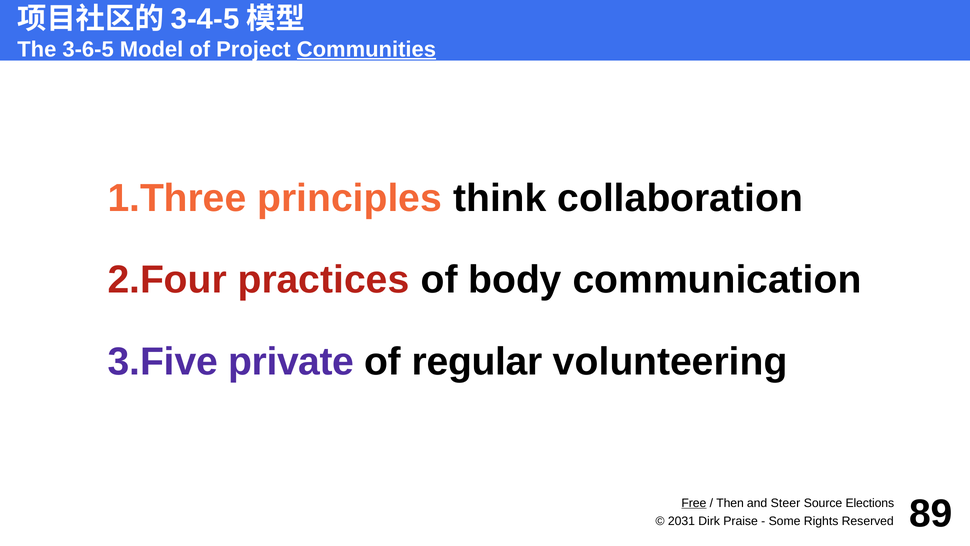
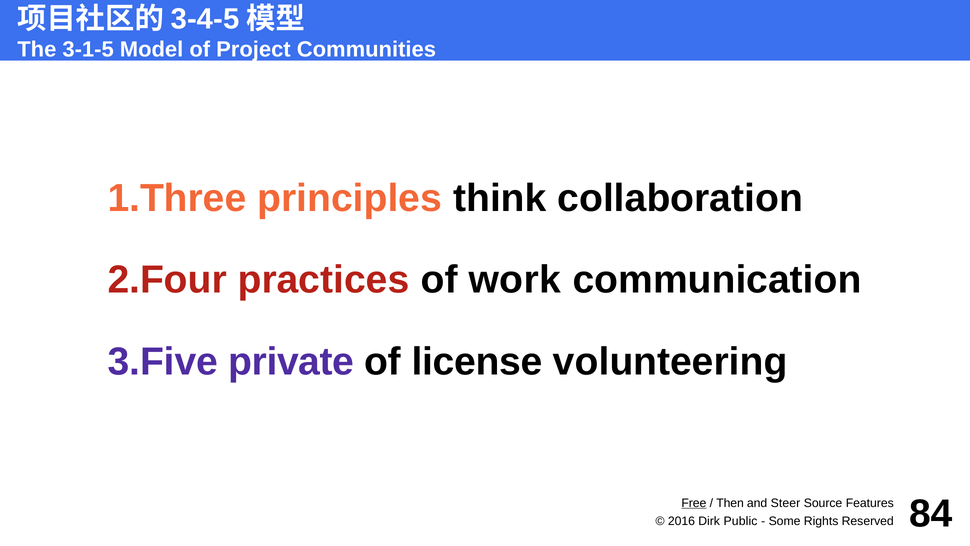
3-6-5: 3-6-5 -> 3-1-5
Communities underline: present -> none
body: body -> work
regular: regular -> license
Elections: Elections -> Features
2031: 2031 -> 2016
Praise: Praise -> Public
89: 89 -> 84
